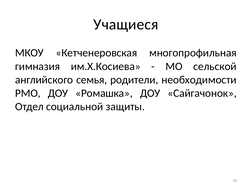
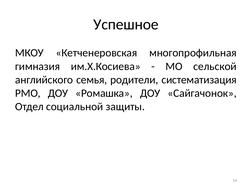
Учащиеся: Учащиеся -> Успешное
необходимости: необходимости -> систематизация
